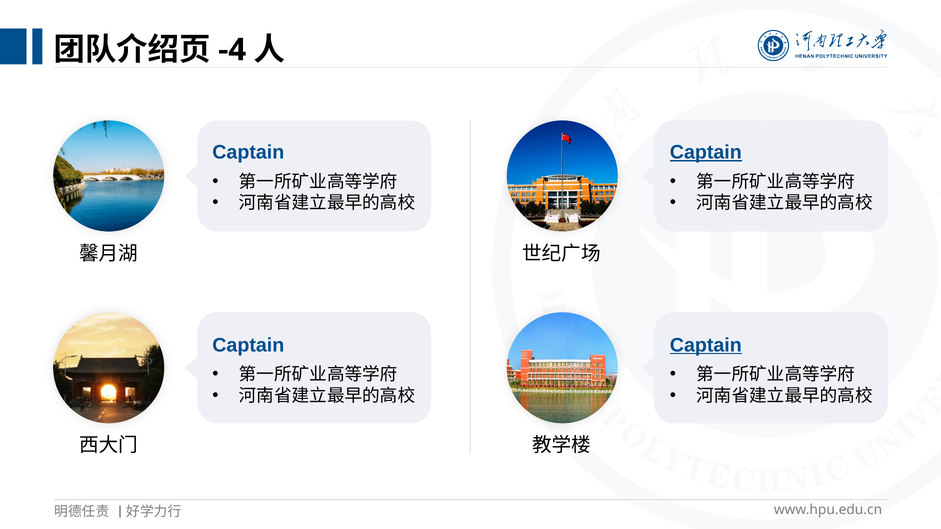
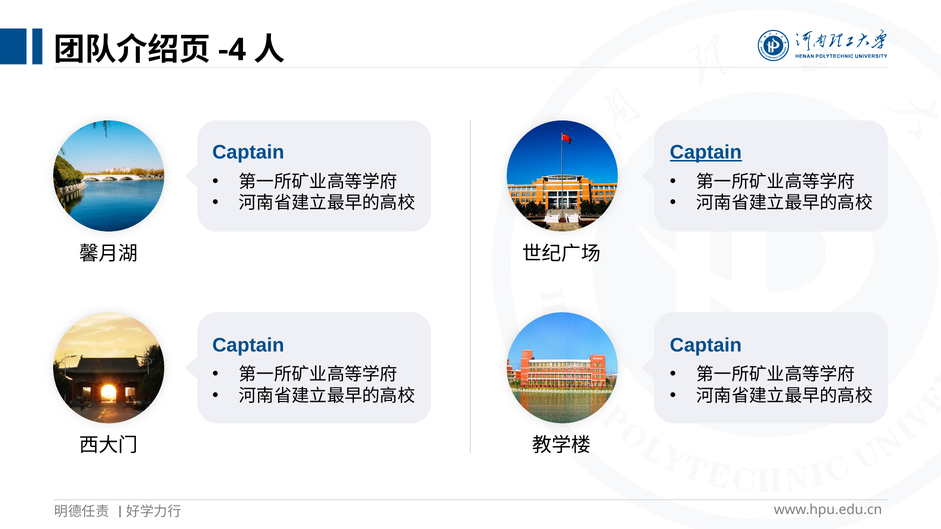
Captain at (706, 345) underline: present -> none
